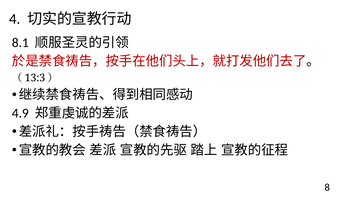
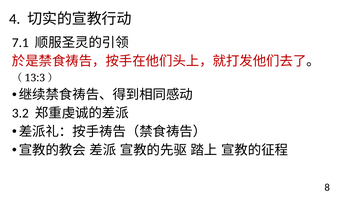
8.1: 8.1 -> 7.1
4.9: 4.9 -> 3.2
